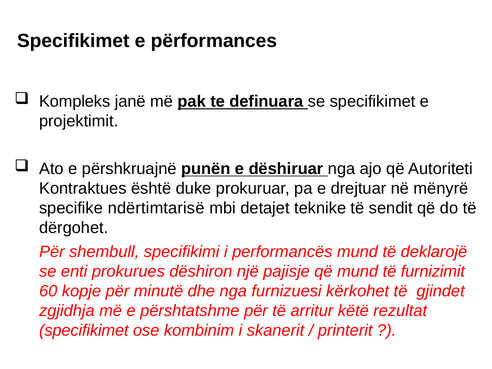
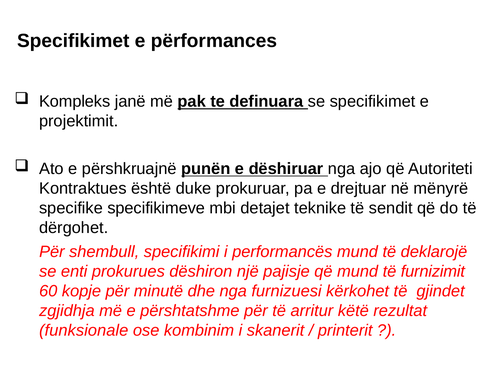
ndërtimtarisë: ndërtimtarisë -> specifikimeve
specifikimet at (84, 330): specifikimet -> funksionale
